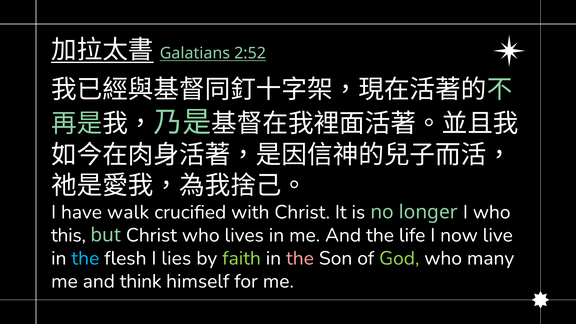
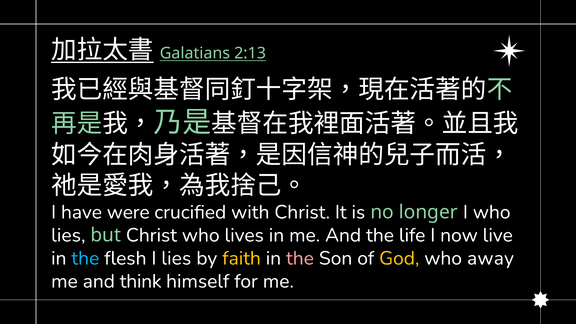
2:52: 2:52 -> 2:13
walk: walk -> were
this at (68, 235): this -> lies
faith colour: light green -> yellow
God colour: light green -> yellow
many: many -> away
